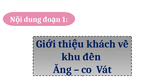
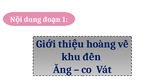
khách: khách -> hoàng
